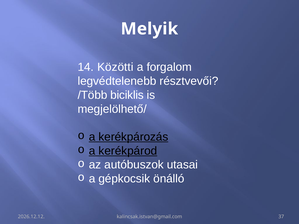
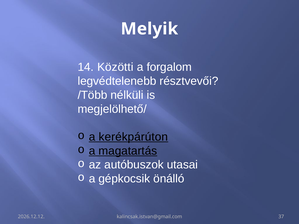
biciklis: biciklis -> nélküli
kerékpározás: kerékpározás -> kerékpárúton
kerékpárod: kerékpárod -> magatartás
